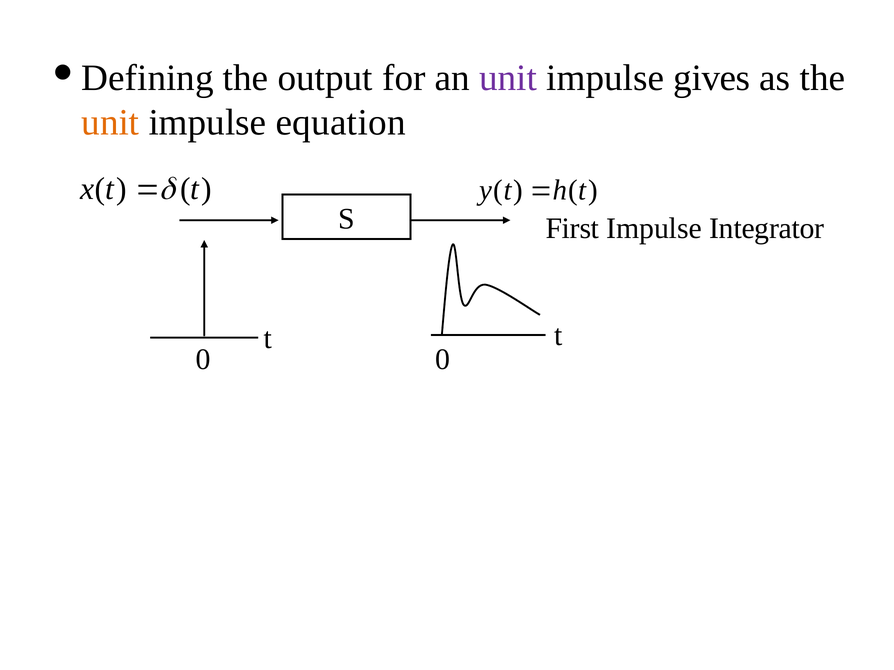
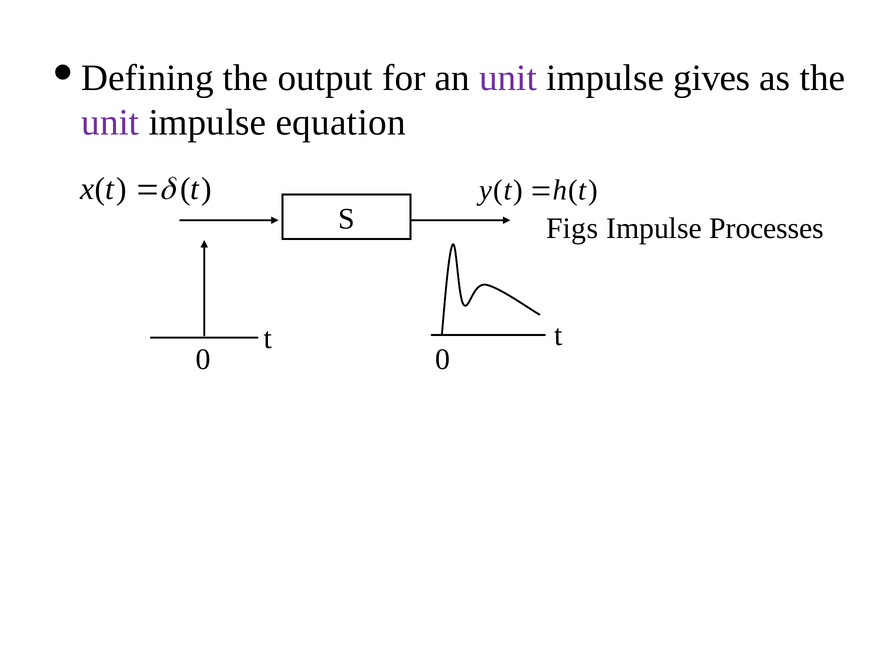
unit at (110, 123) colour: orange -> purple
First: First -> Figs
Integrator: Integrator -> Processes
